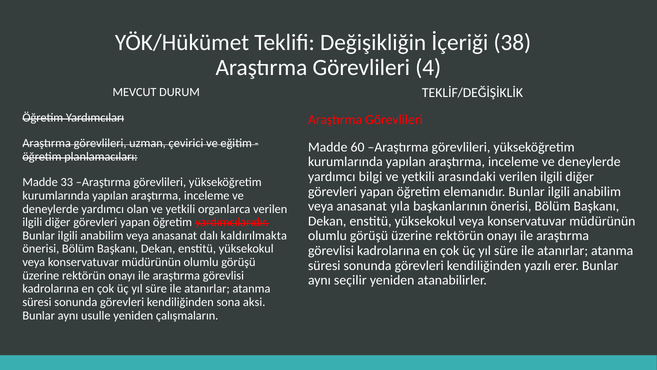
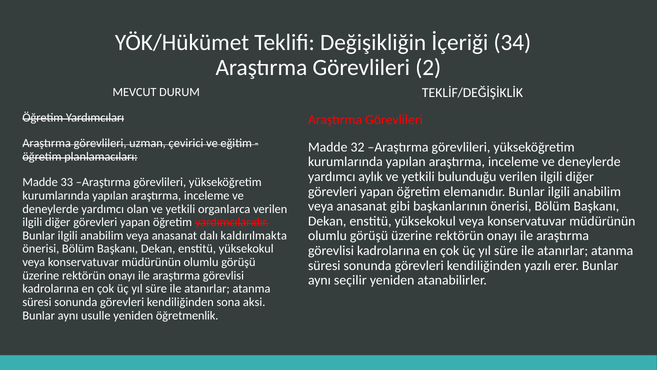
38: 38 -> 34
4: 4 -> 2
60: 60 -> 32
bilgi: bilgi -> aylık
arasındaki: arasındaki -> bulunduğu
yıla: yıla -> gibi
çalışmaların: çalışmaların -> öğretmenlik
